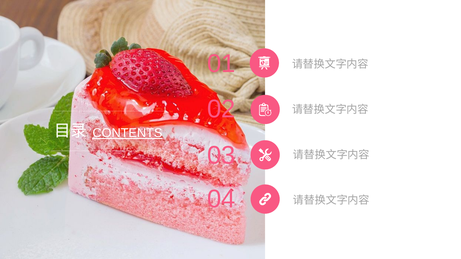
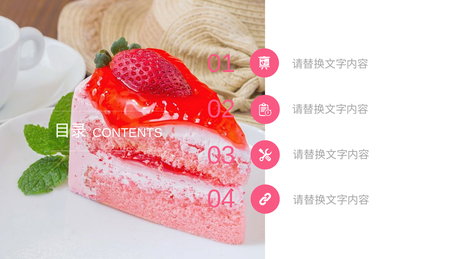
CONTENTS underline: present -> none
